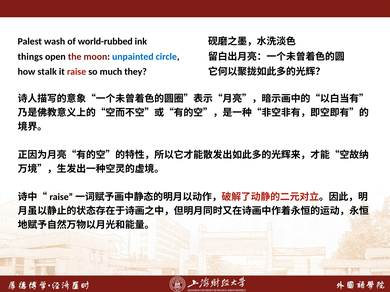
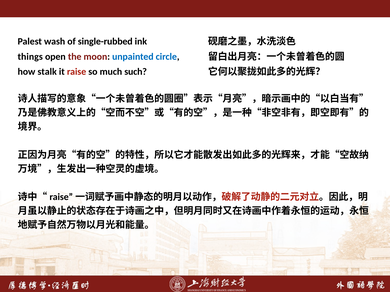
world-rubbed: world-rubbed -> single-rubbed
they: they -> such
